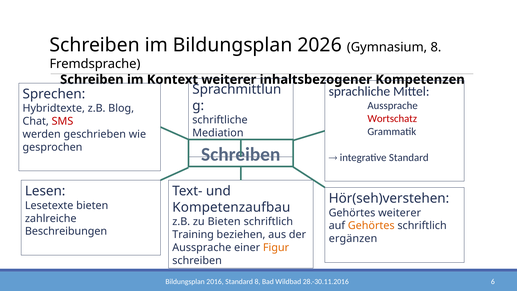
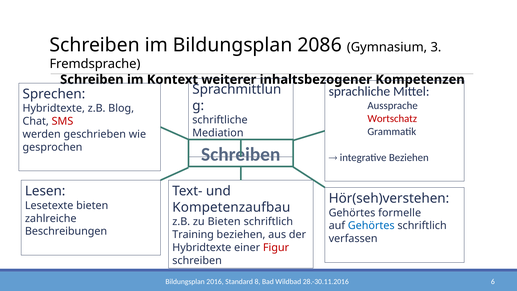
2026: 2026 -> 2086
Gymnasium 8: 8 -> 3
integrative Standard: Standard -> Beziehen
Gehörtes weiterer: weiterer -> formelle
Gehörtes at (371, 226) colour: orange -> blue
ergänzen: ergänzen -> verfassen
Aussprache at (202, 247): Aussprache -> Hybridtexte
Figur colour: orange -> red
